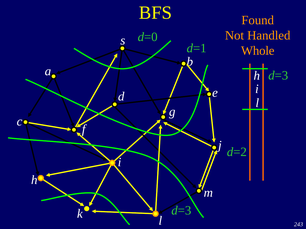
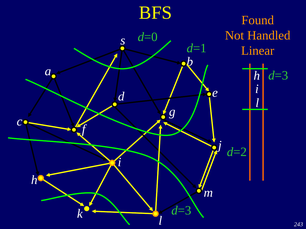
Whole: Whole -> Linear
